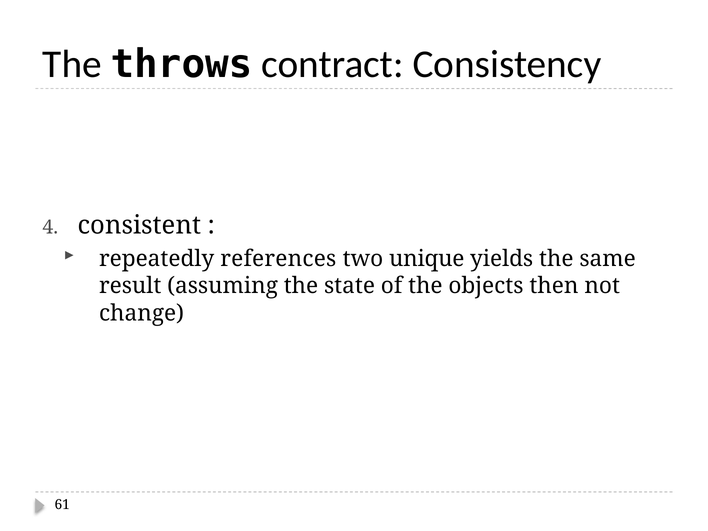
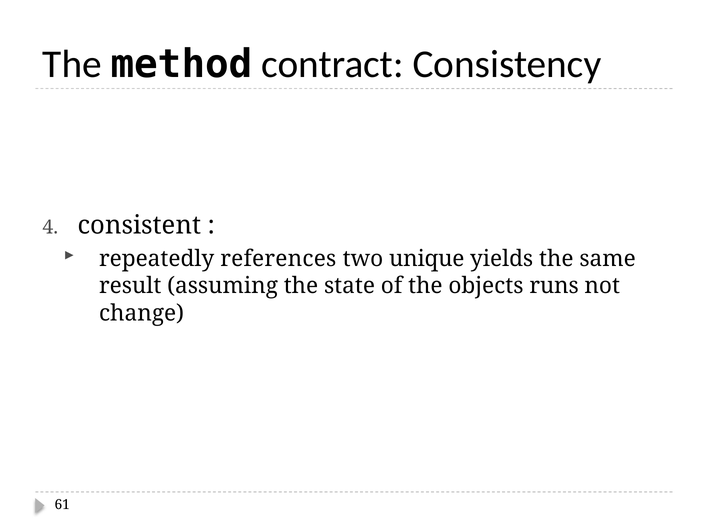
throws: throws -> method
then: then -> runs
